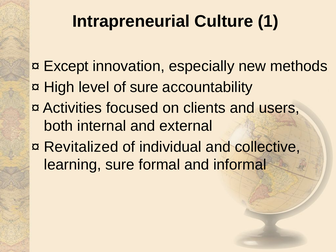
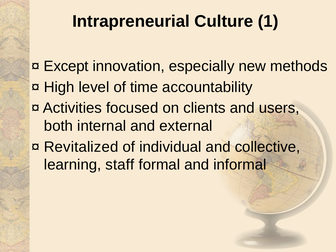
of sure: sure -> time
learning sure: sure -> staff
